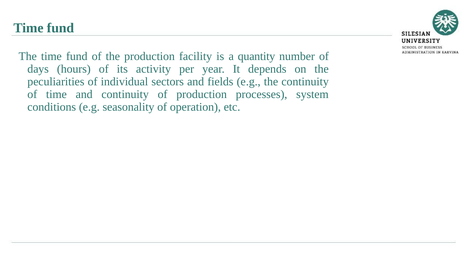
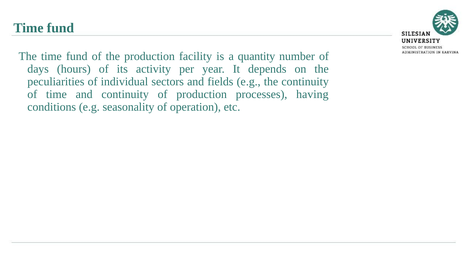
system: system -> having
